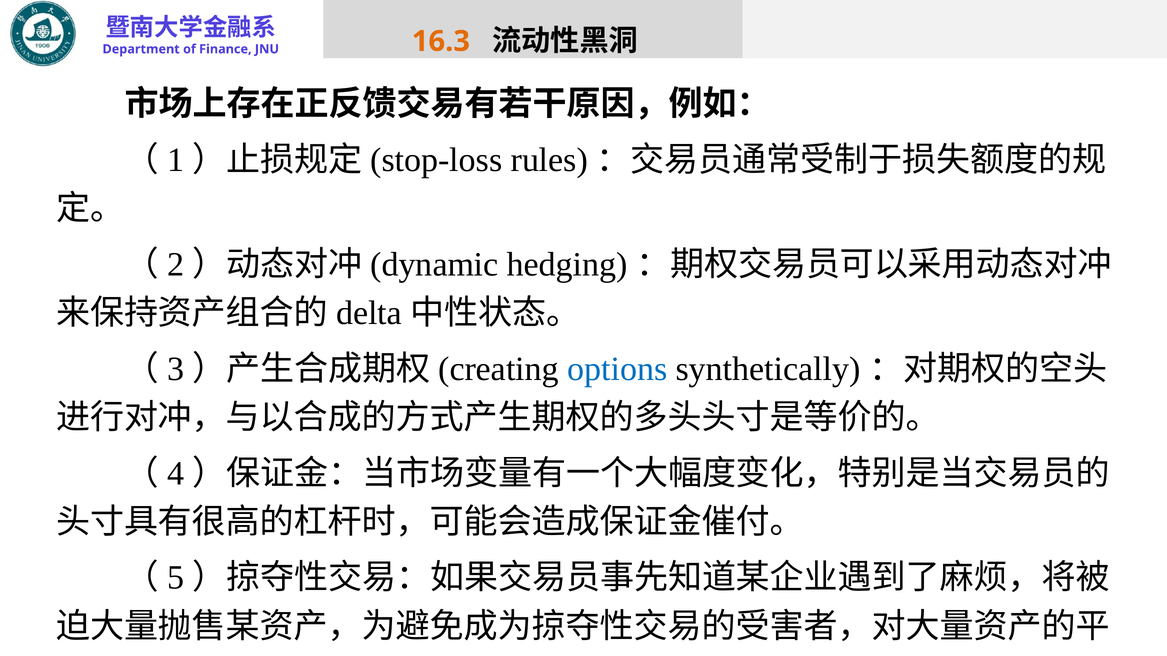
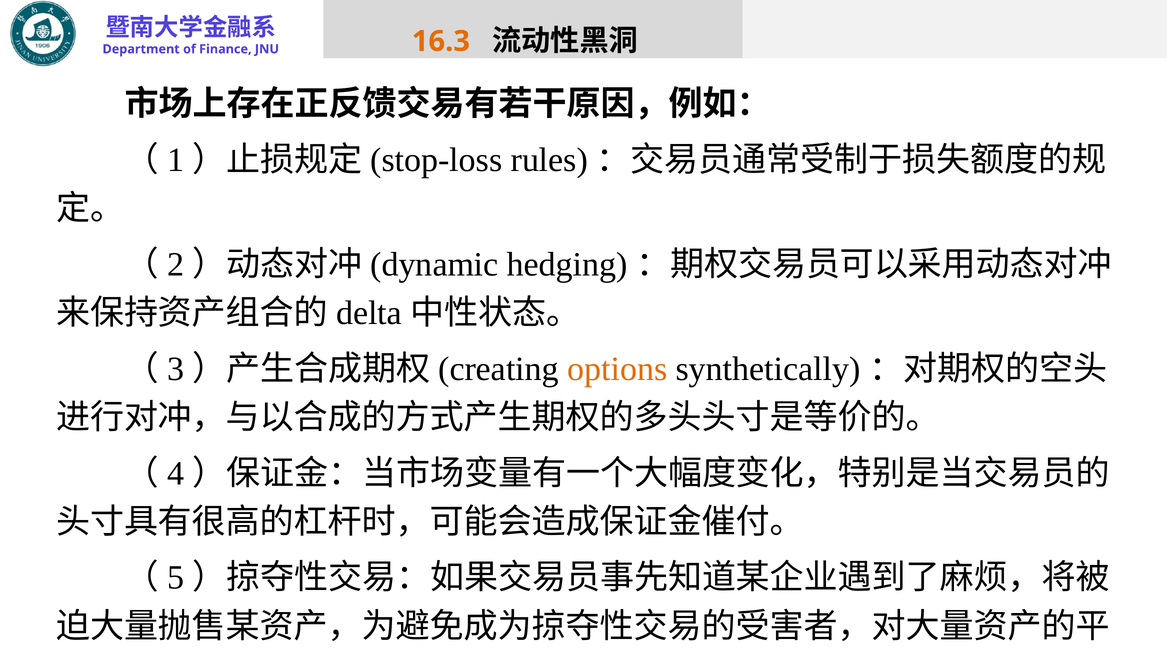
options colour: blue -> orange
